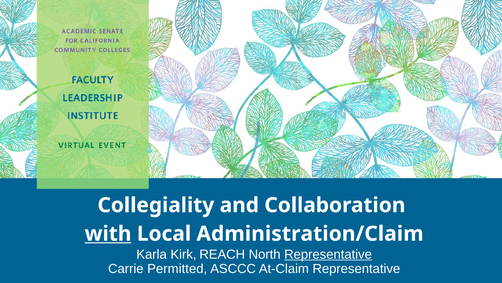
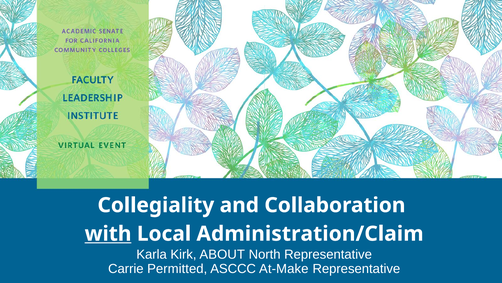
REACH: REACH -> ABOUT
Representative at (328, 254) underline: present -> none
At-Claim: At-Claim -> At-Make
